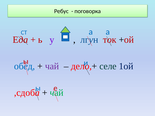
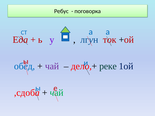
селе: селе -> реке
